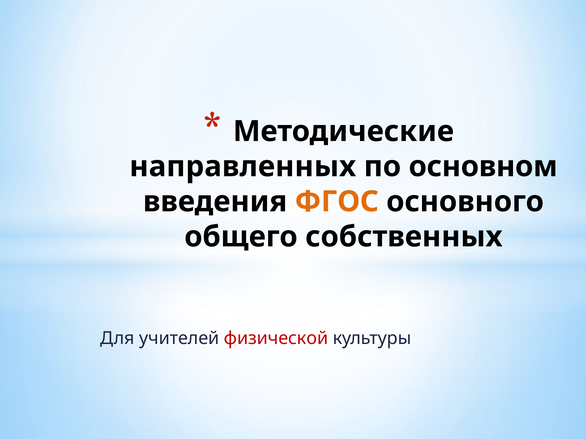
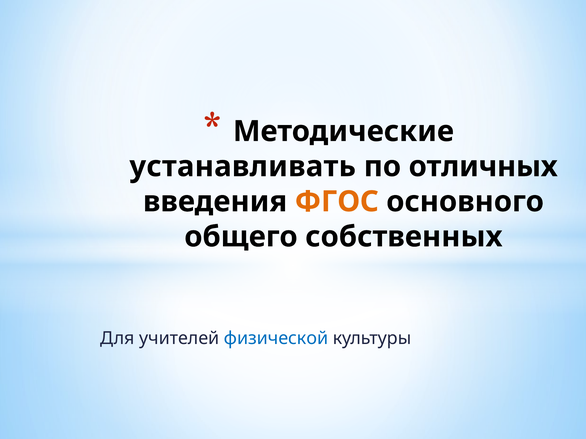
направленных: направленных -> устанавливать
основном: основном -> отличных
физической colour: red -> blue
